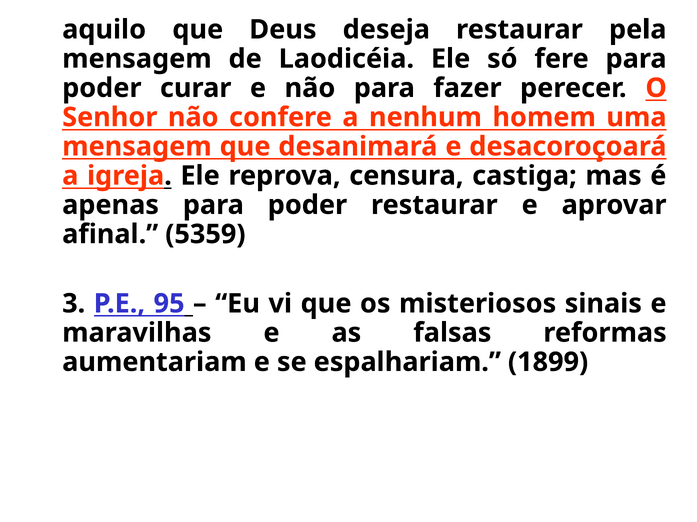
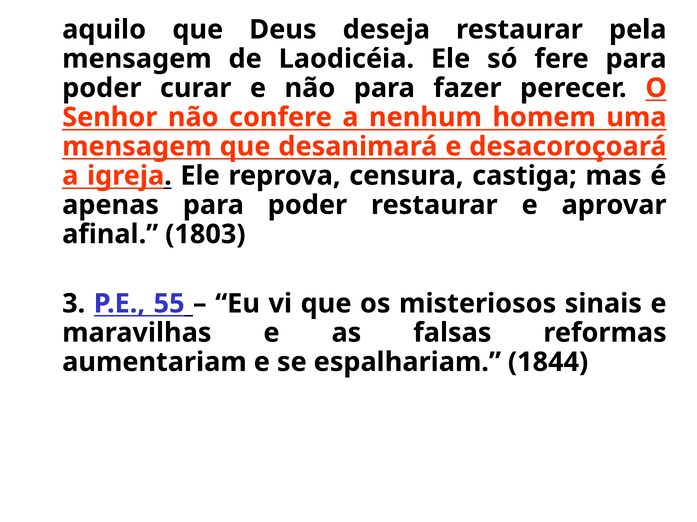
5359: 5359 -> 1803
95: 95 -> 55
1899: 1899 -> 1844
